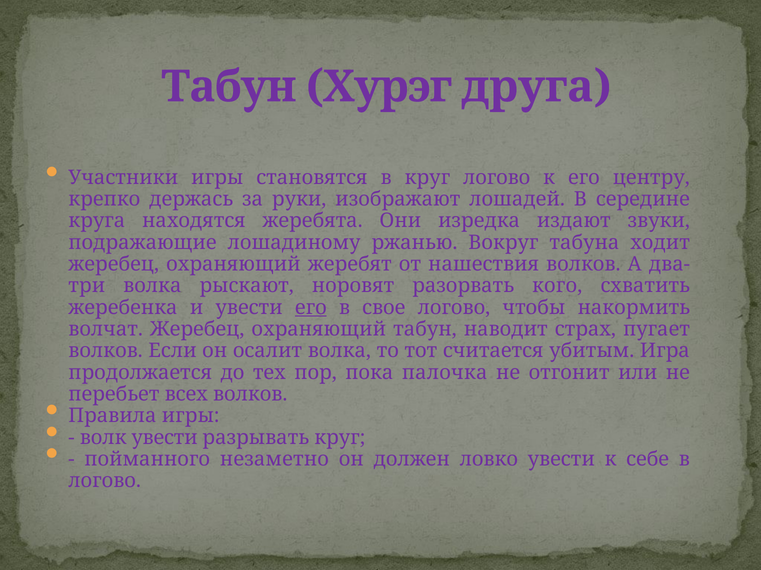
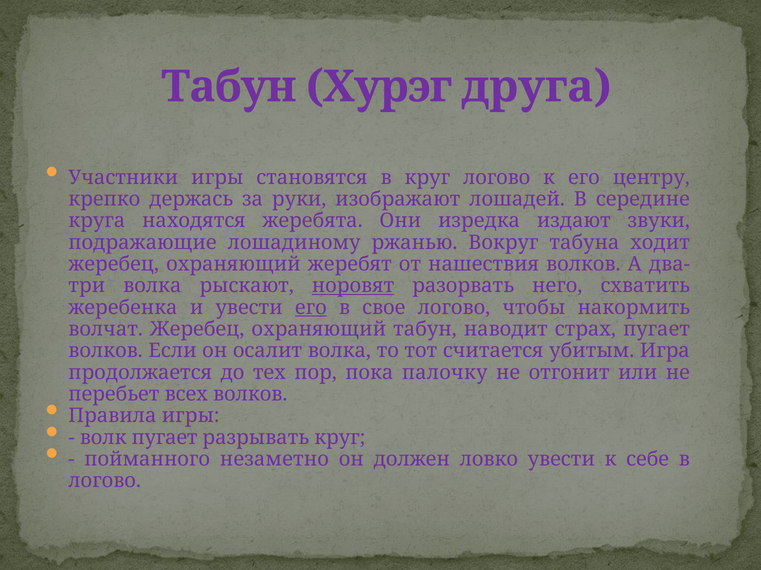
норовят underline: none -> present
кого: кого -> него
палочка: палочка -> палочку
волк увести: увести -> пугает
